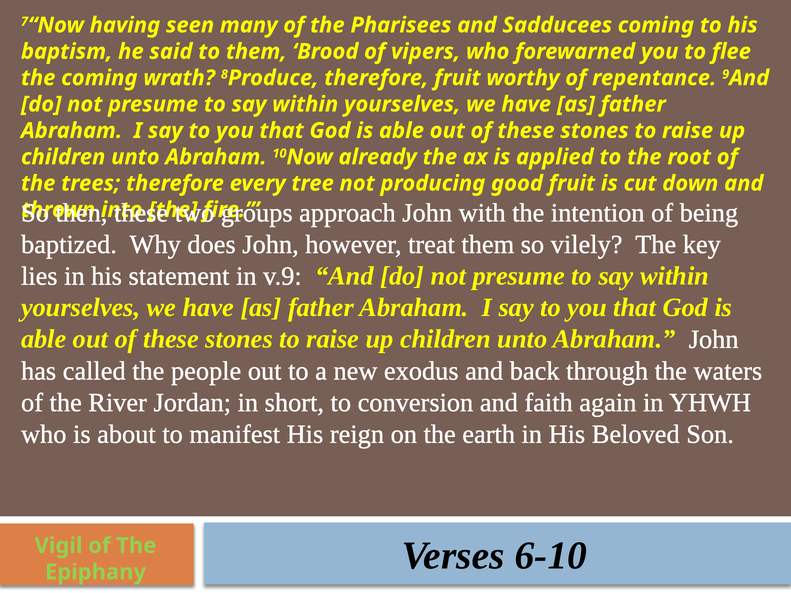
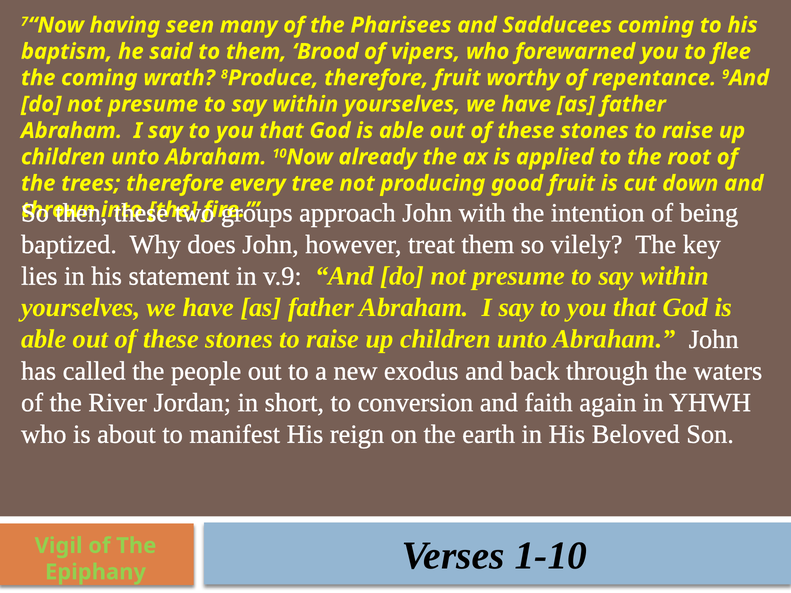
6-10: 6-10 -> 1-10
